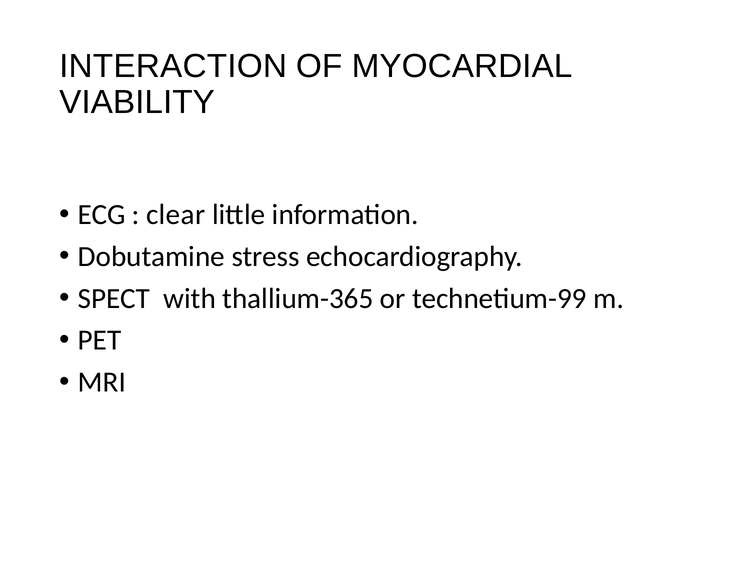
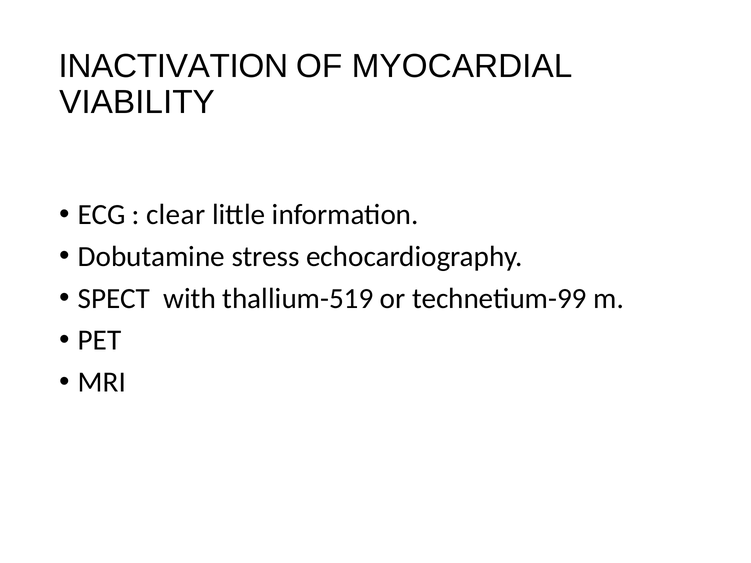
INTERACTION: INTERACTION -> INACTIVATION
thallium-365: thallium-365 -> thallium-519
